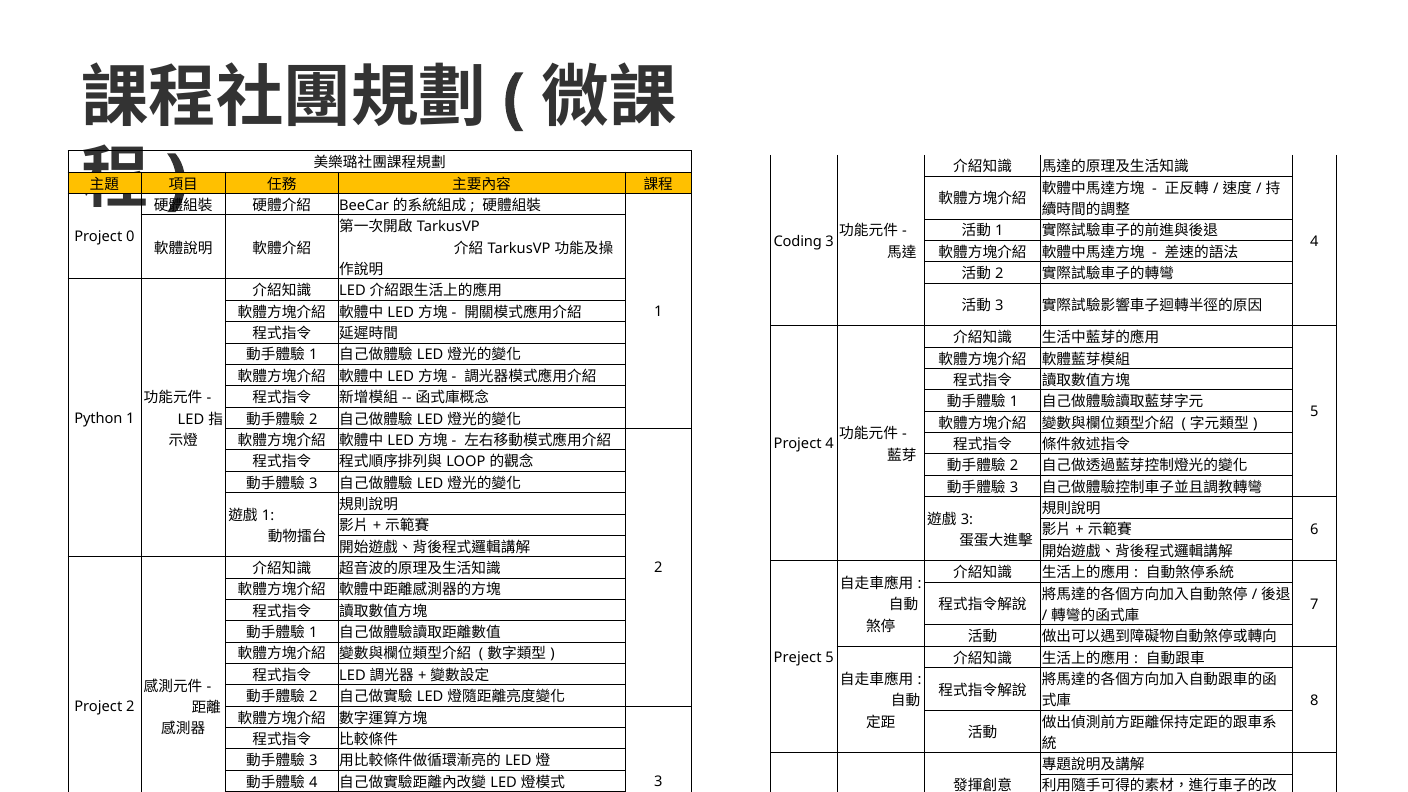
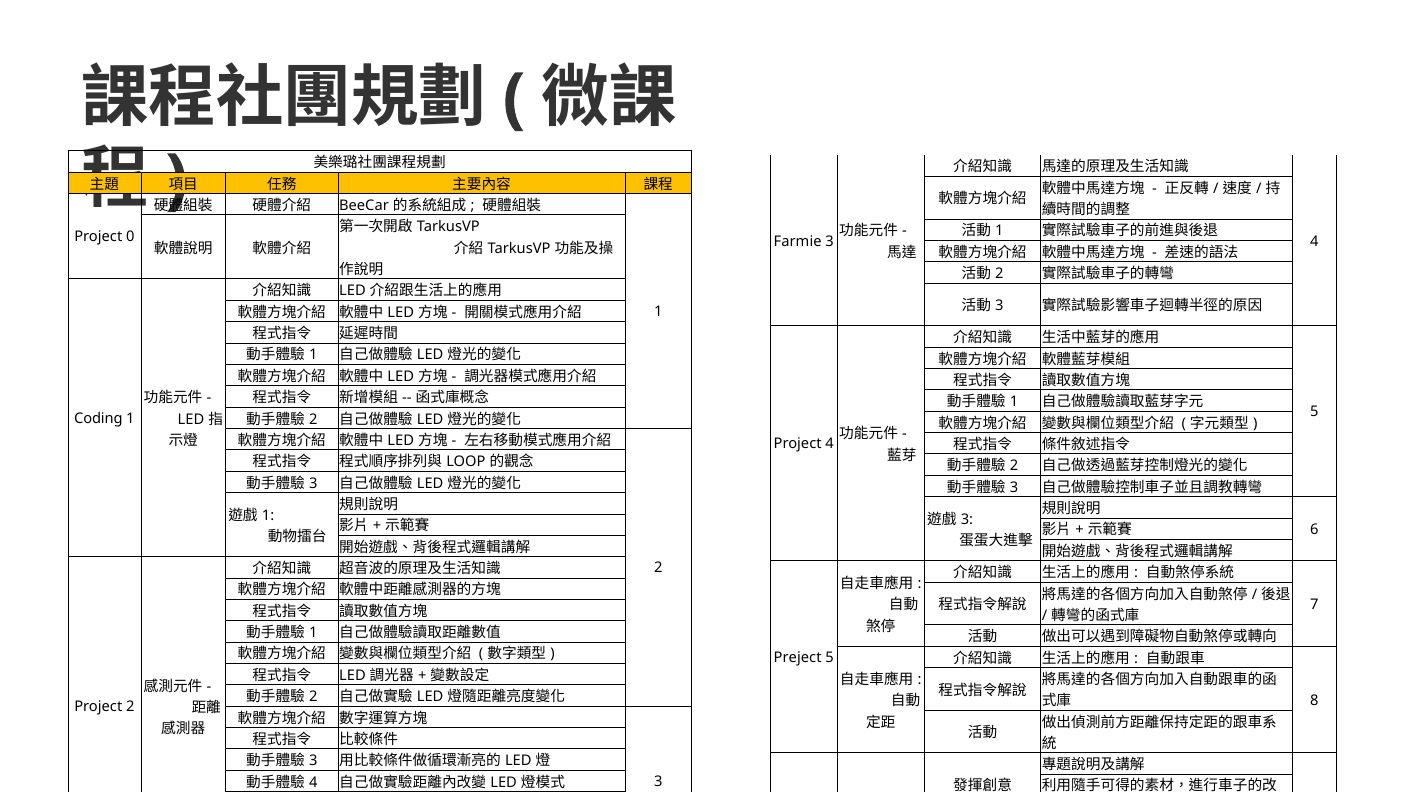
Coding: Coding -> Farmie
Python: Python -> Coding
